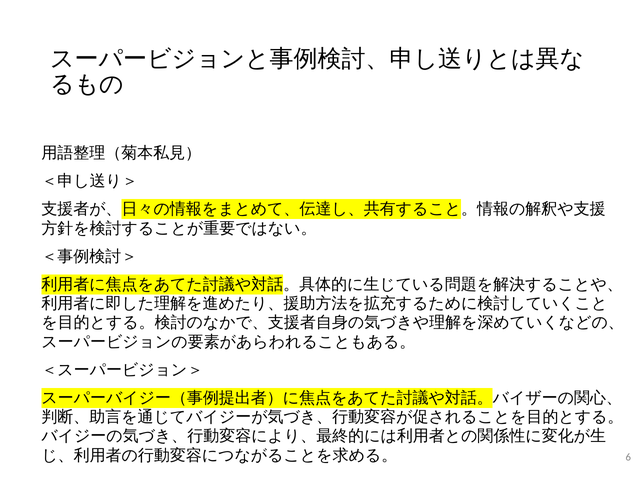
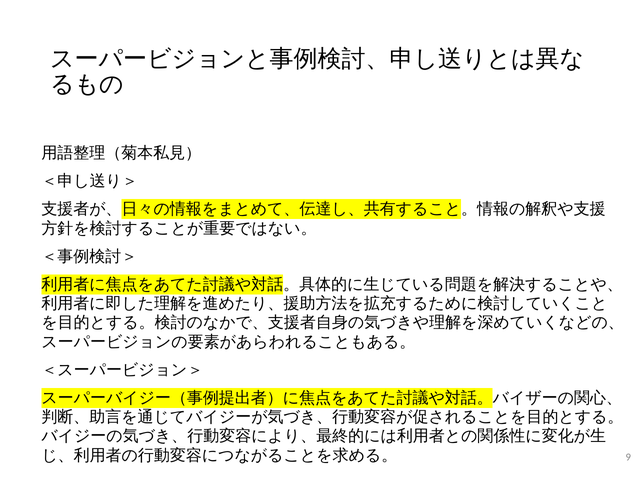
6: 6 -> 9
